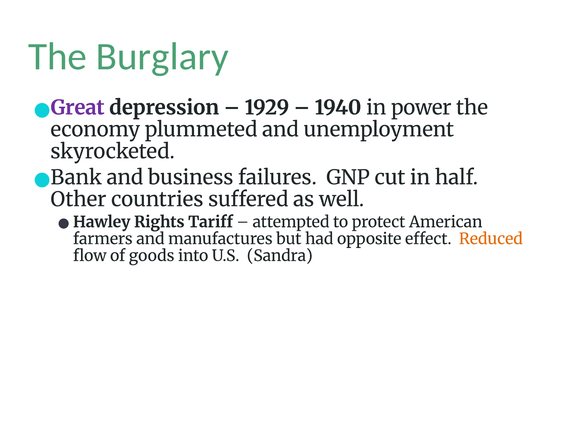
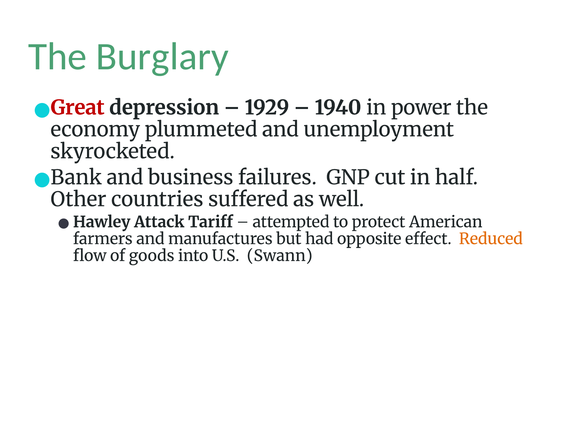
Great colour: purple -> red
Rights: Rights -> Attack
Sandra: Sandra -> Swann
